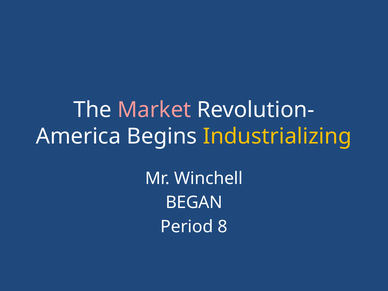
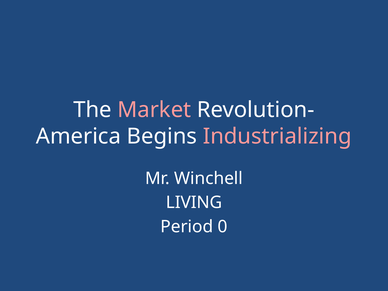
Industrializing colour: yellow -> pink
BEGAN: BEGAN -> LIVING
8: 8 -> 0
